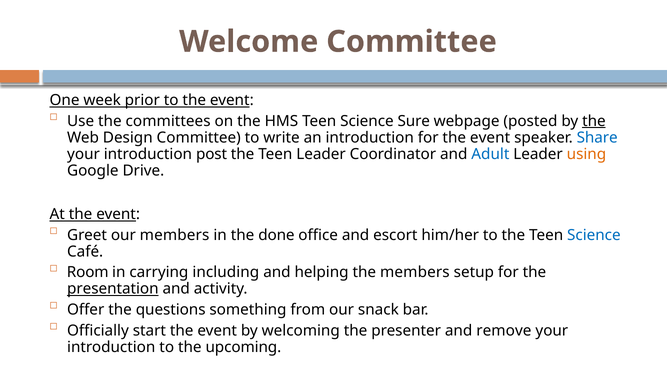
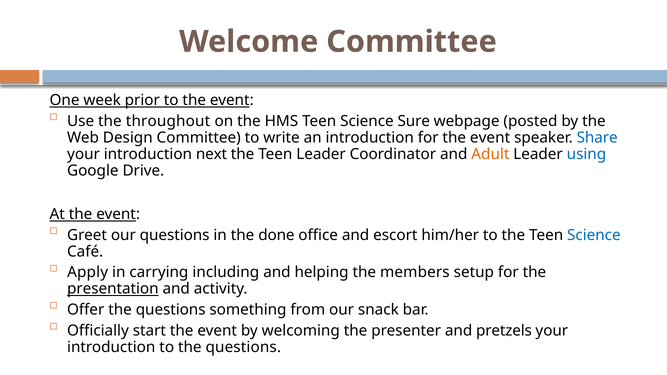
committees: committees -> throughout
the at (594, 121) underline: present -> none
post: post -> next
Adult colour: blue -> orange
using colour: orange -> blue
our members: members -> questions
Room: Room -> Apply
remove: remove -> pretzels
to the upcoming: upcoming -> questions
